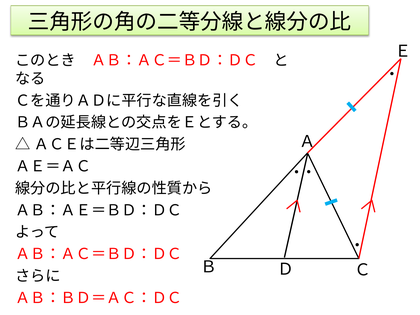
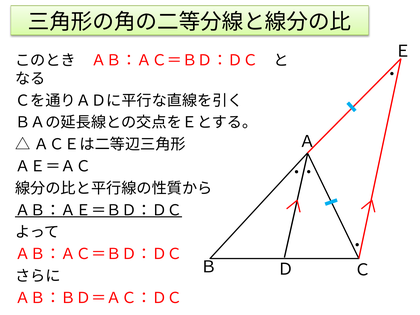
ＡＢ：ＡＥ＝ＢＤ：ＤＣ underline: none -> present
